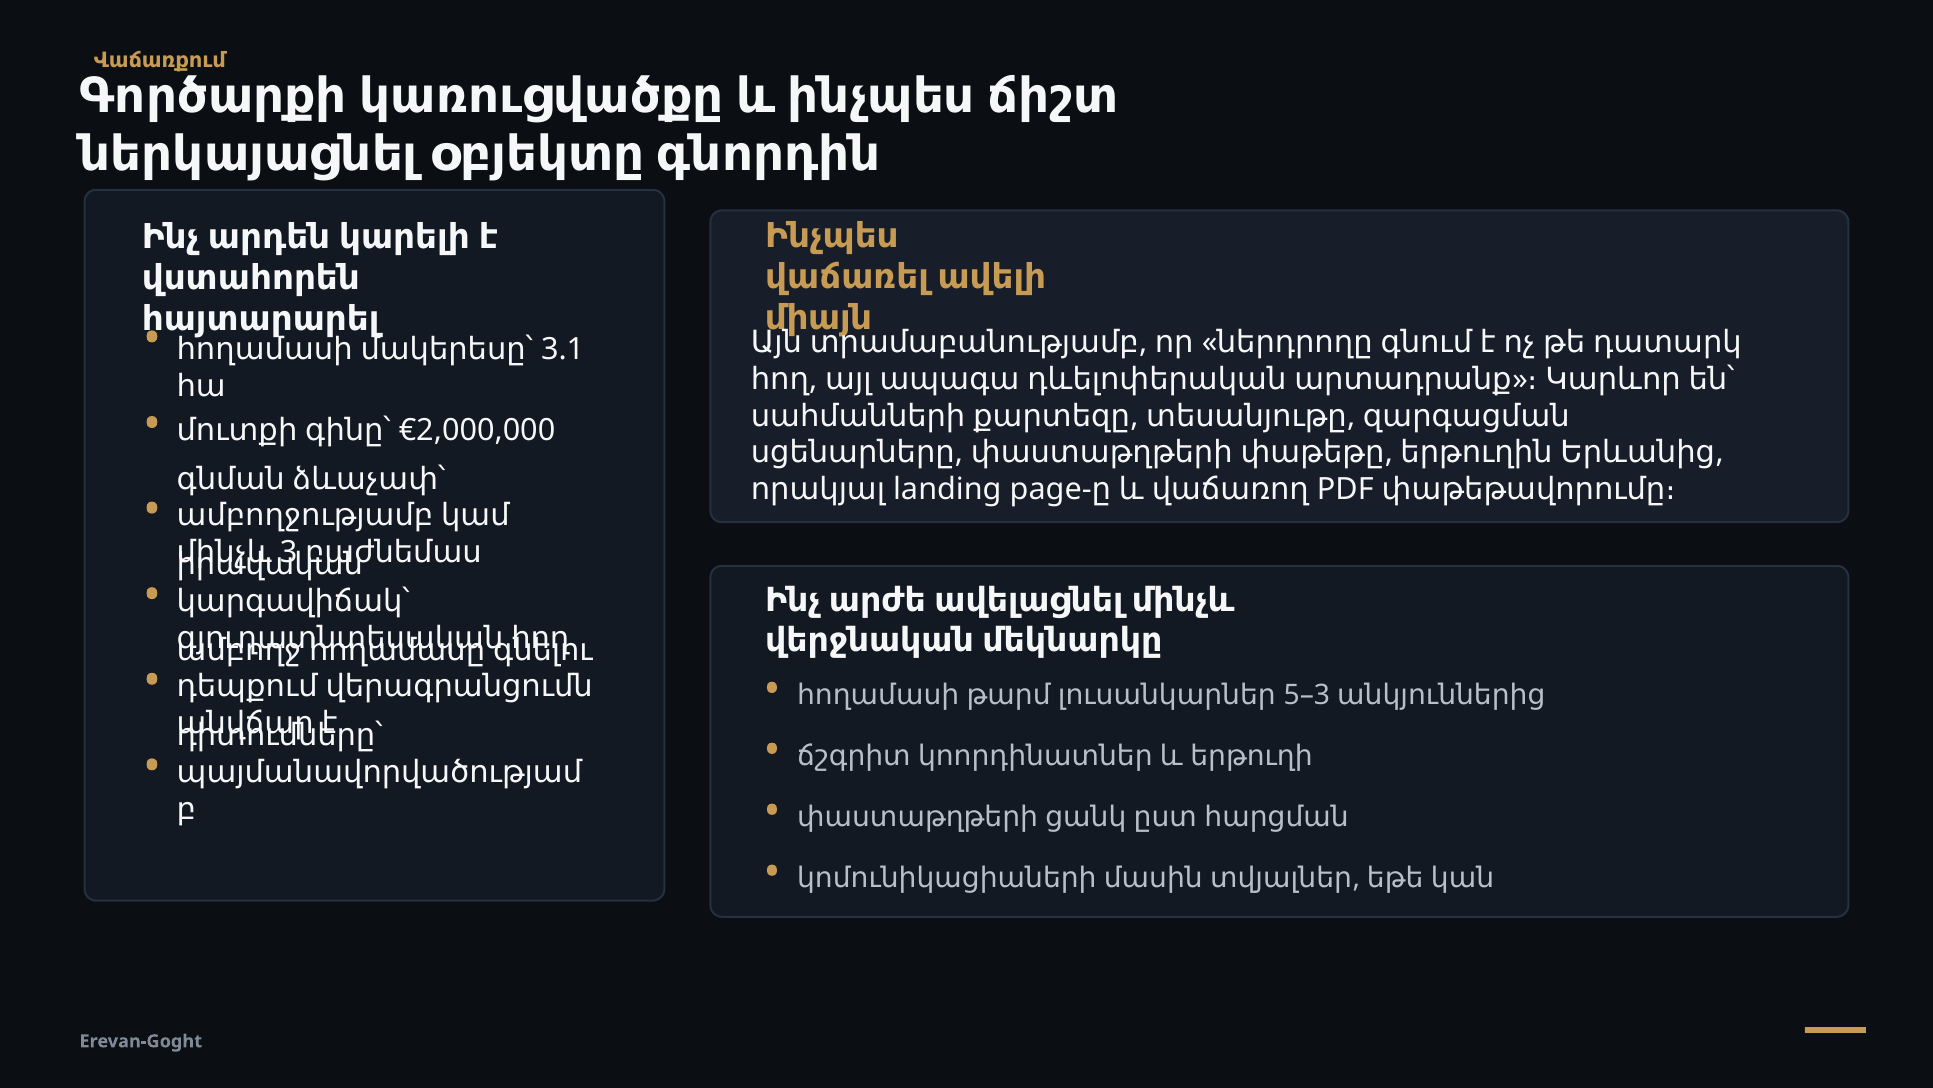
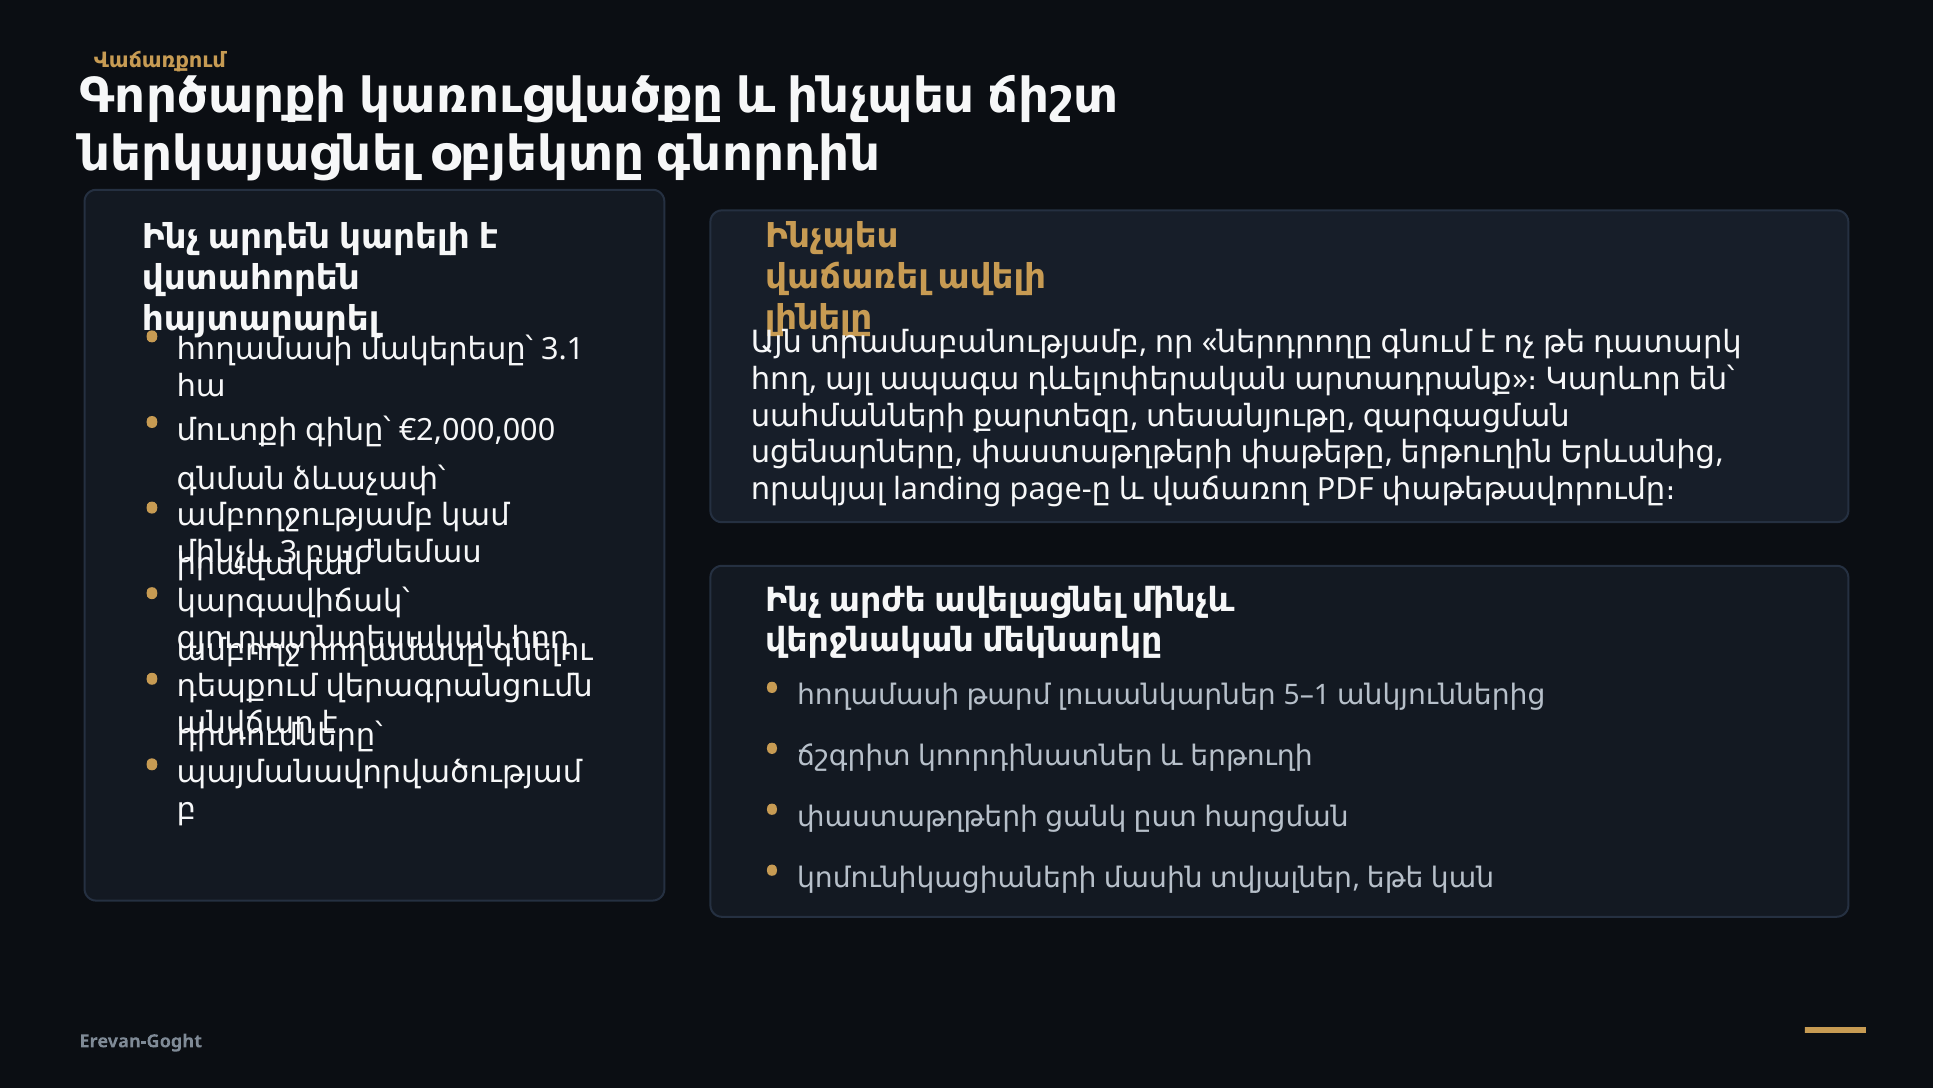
միայն: միայն -> լինելը
5–3: 5–3 -> 5–1
